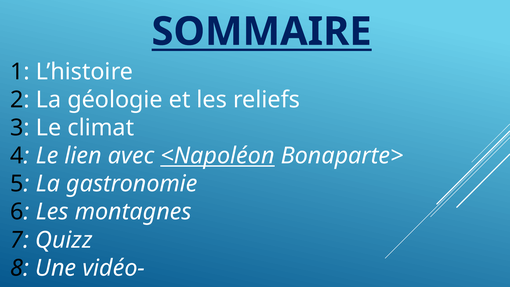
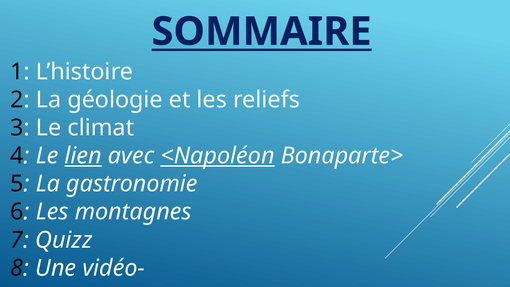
lien underline: none -> present
